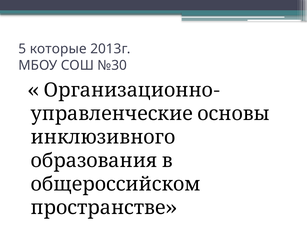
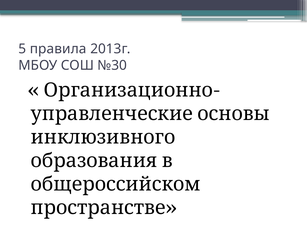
которые: которые -> правила
